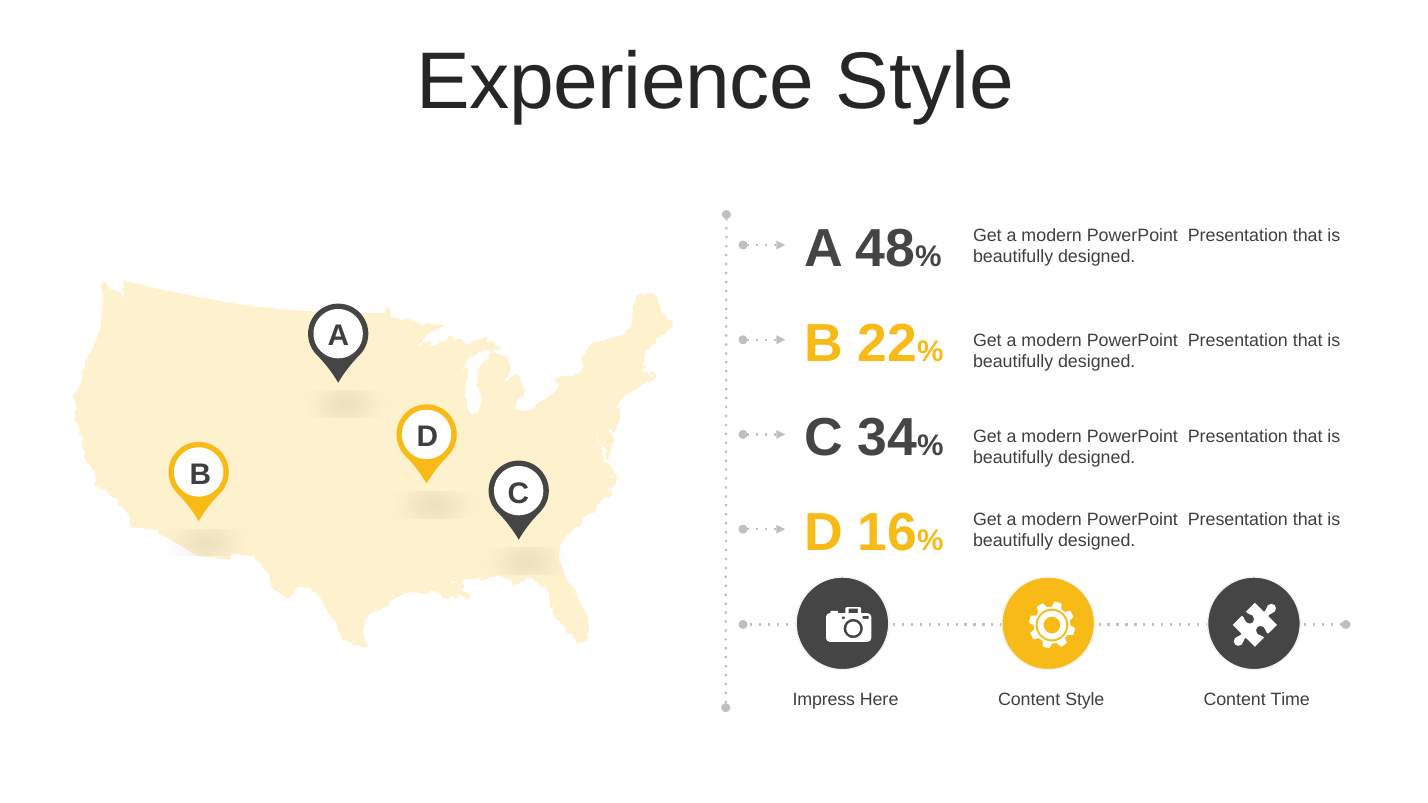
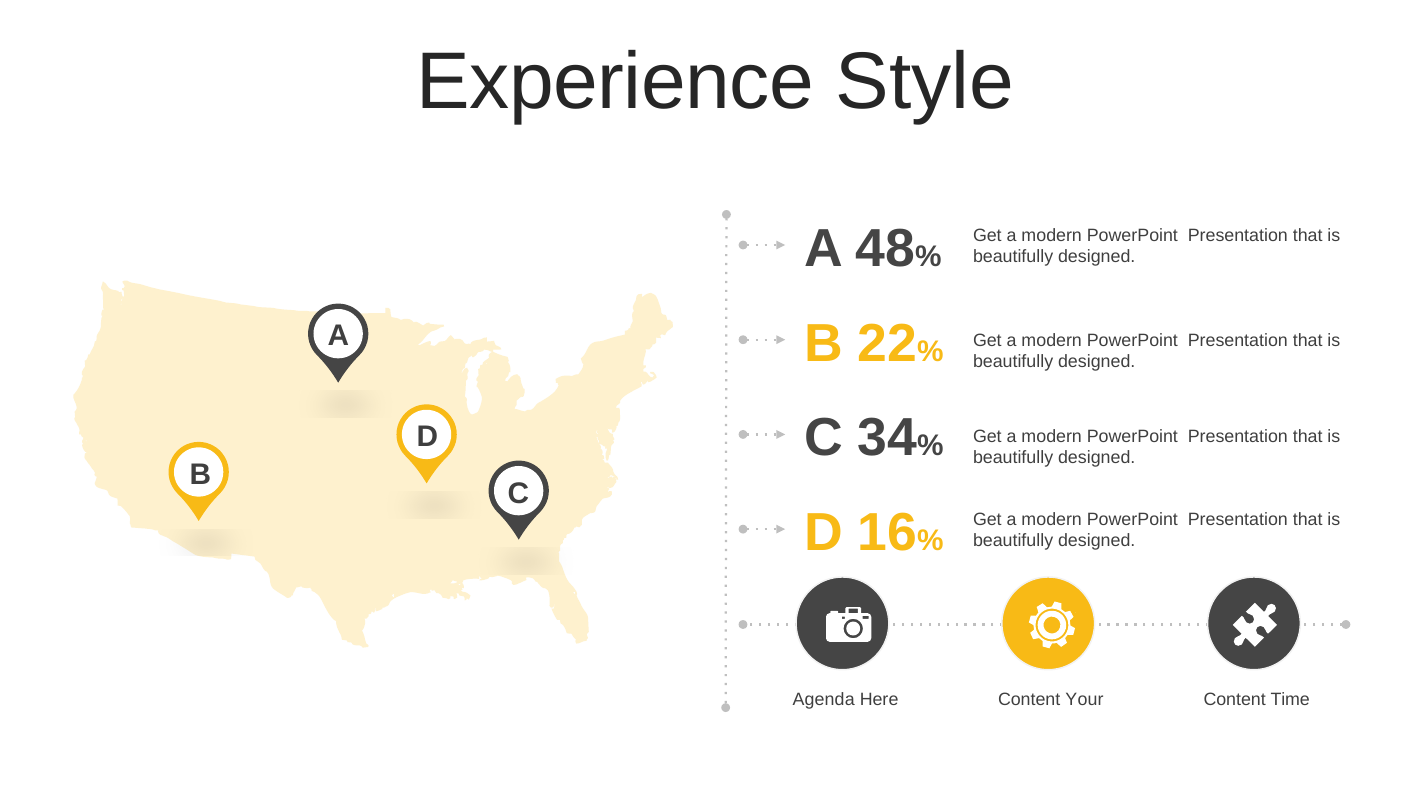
Impress: Impress -> Agenda
Content Style: Style -> Your
